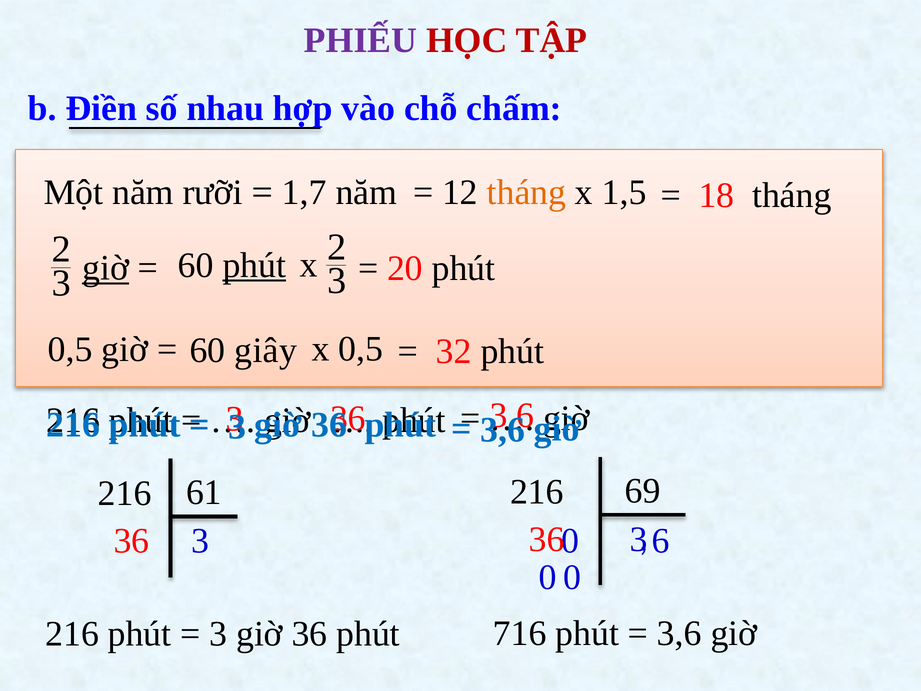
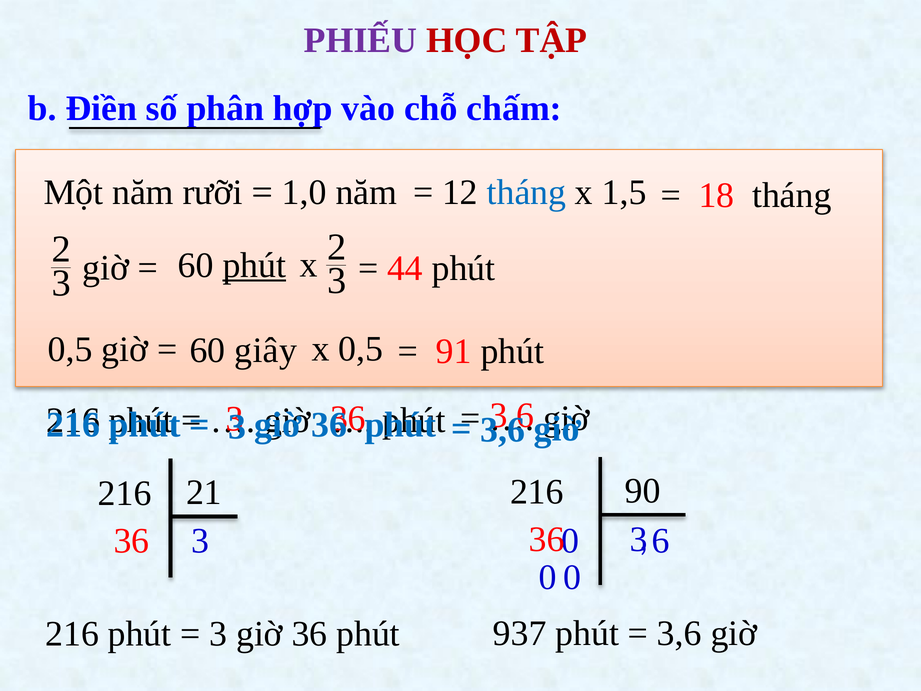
nhau: nhau -> phân
1,7: 1,7 -> 1,0
tháng at (526, 193) colour: orange -> blue
giờ at (106, 268) underline: present -> none
20: 20 -> 44
32: 32 -> 91
69: 69 -> 90
61: 61 -> 21
716: 716 -> 937
